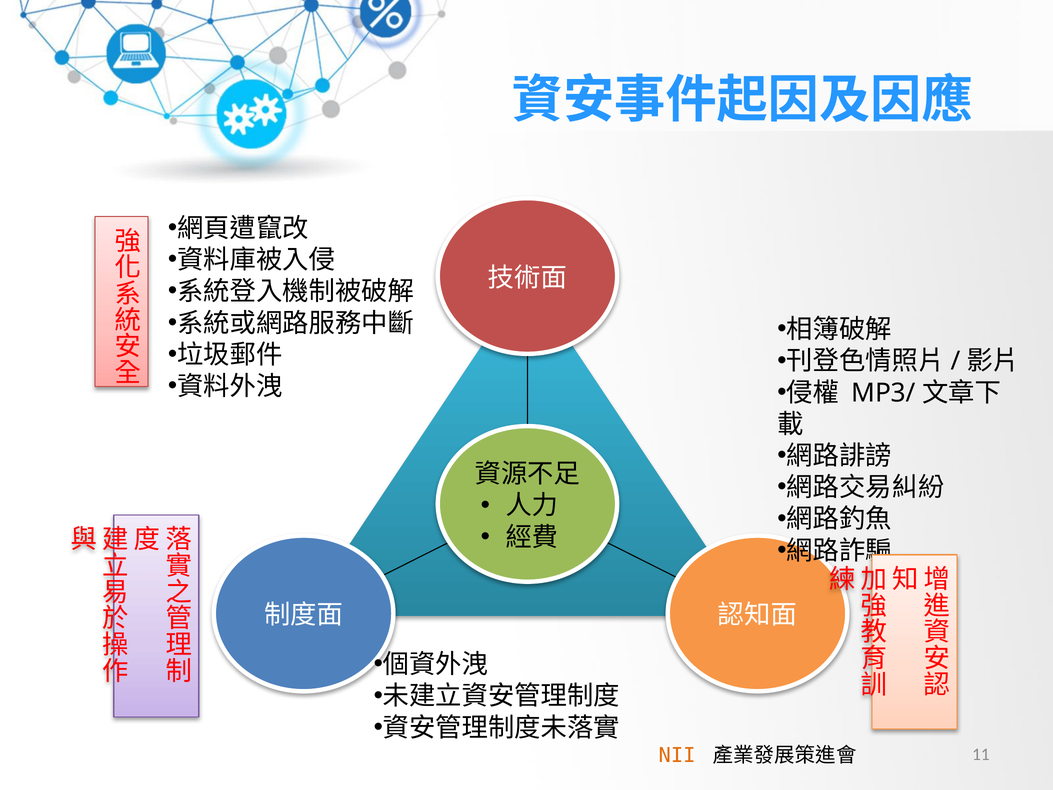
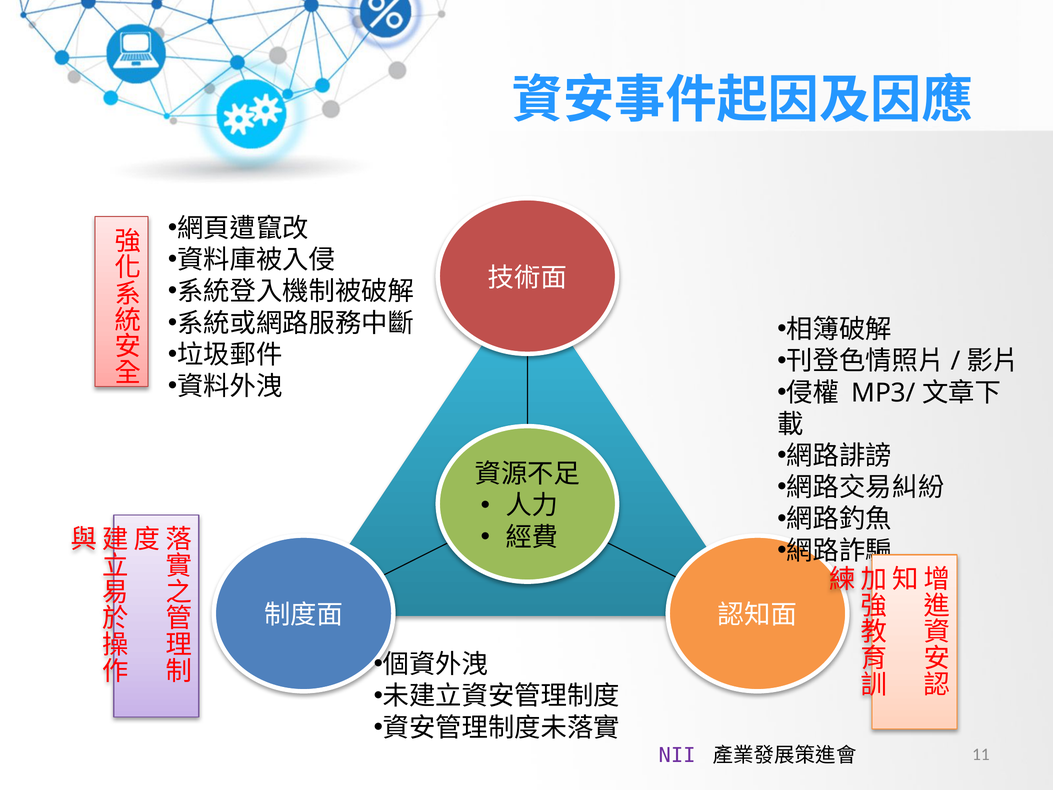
NII colour: orange -> purple
